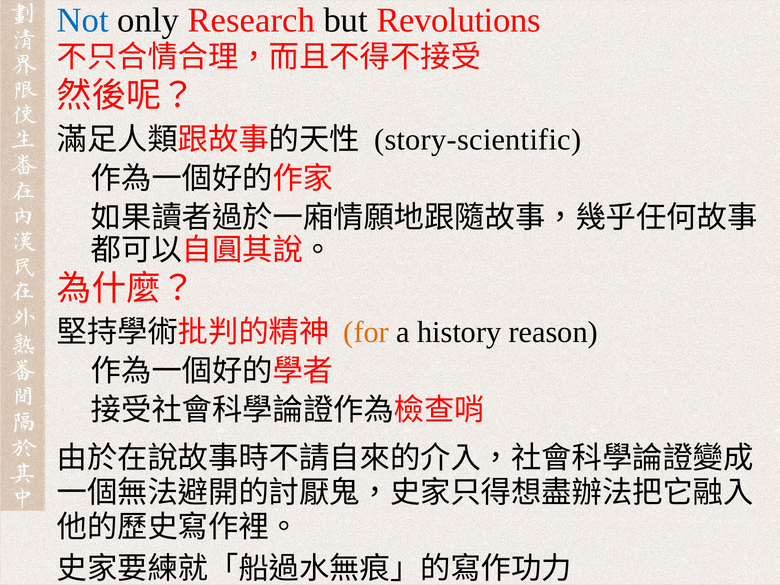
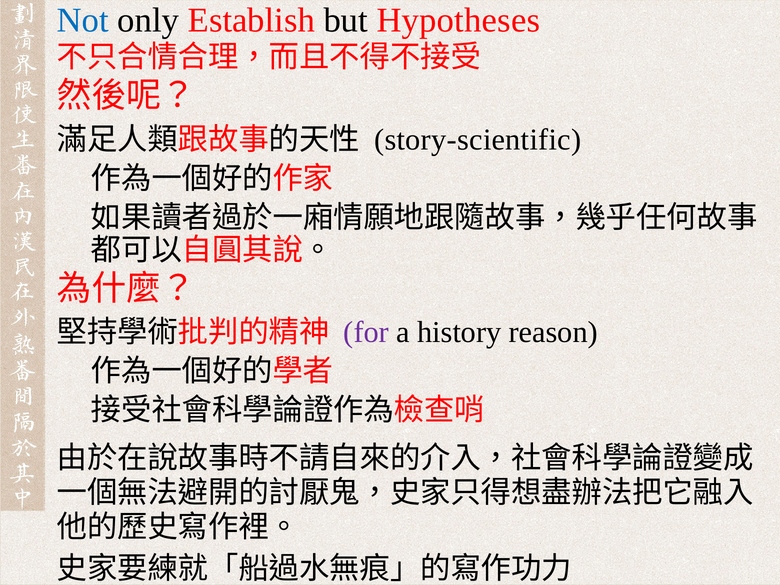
Research: Research -> Establish
Revolutions: Revolutions -> Hypotheses
for colour: orange -> purple
